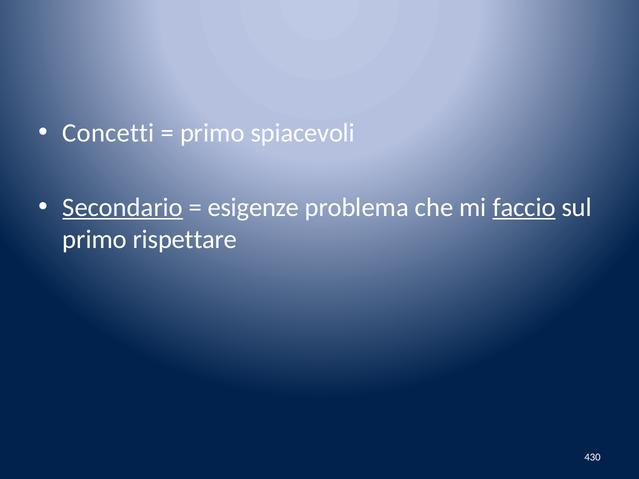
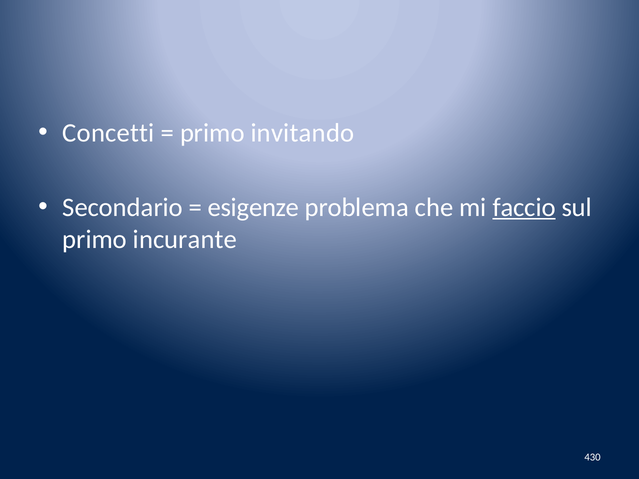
spiacevoli: spiacevoli -> invitando
Secondario underline: present -> none
rispettare: rispettare -> incurante
